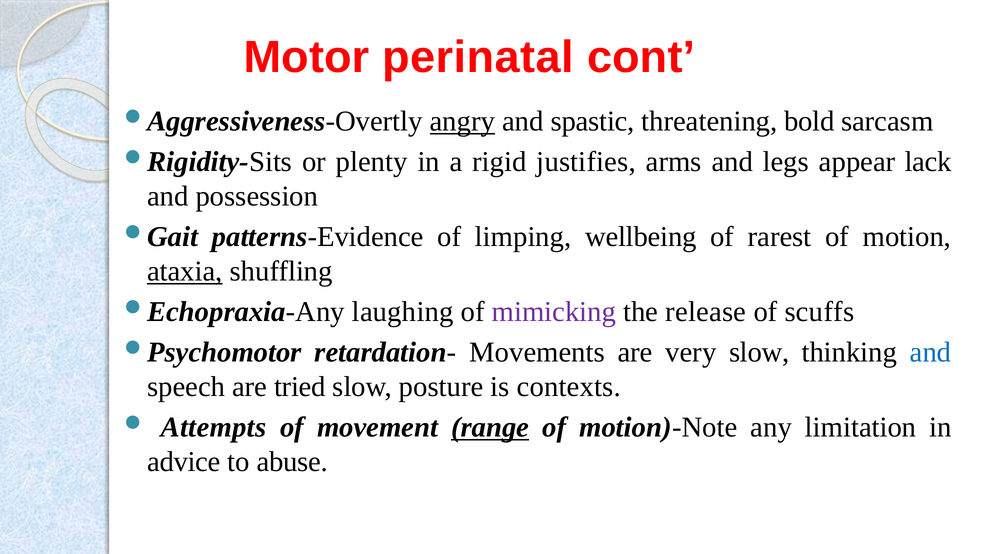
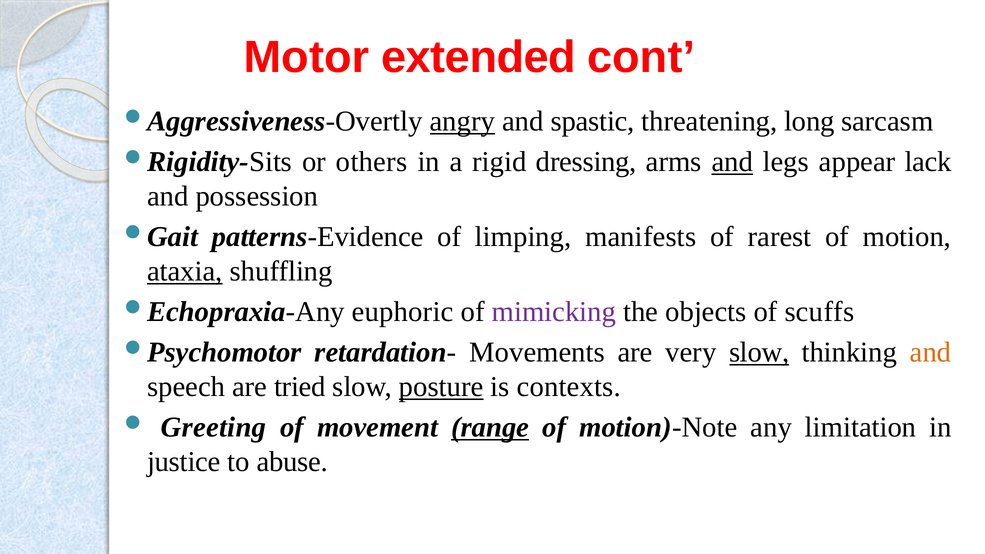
perinatal: perinatal -> extended
bold: bold -> long
plenty: plenty -> others
justifies: justifies -> dressing
and at (732, 162) underline: none -> present
wellbeing: wellbeing -> manifests
laughing: laughing -> euphoric
release: release -> objects
slow at (759, 352) underline: none -> present
and at (931, 352) colour: blue -> orange
posture underline: none -> present
Attempts: Attempts -> Greeting
advice: advice -> justice
